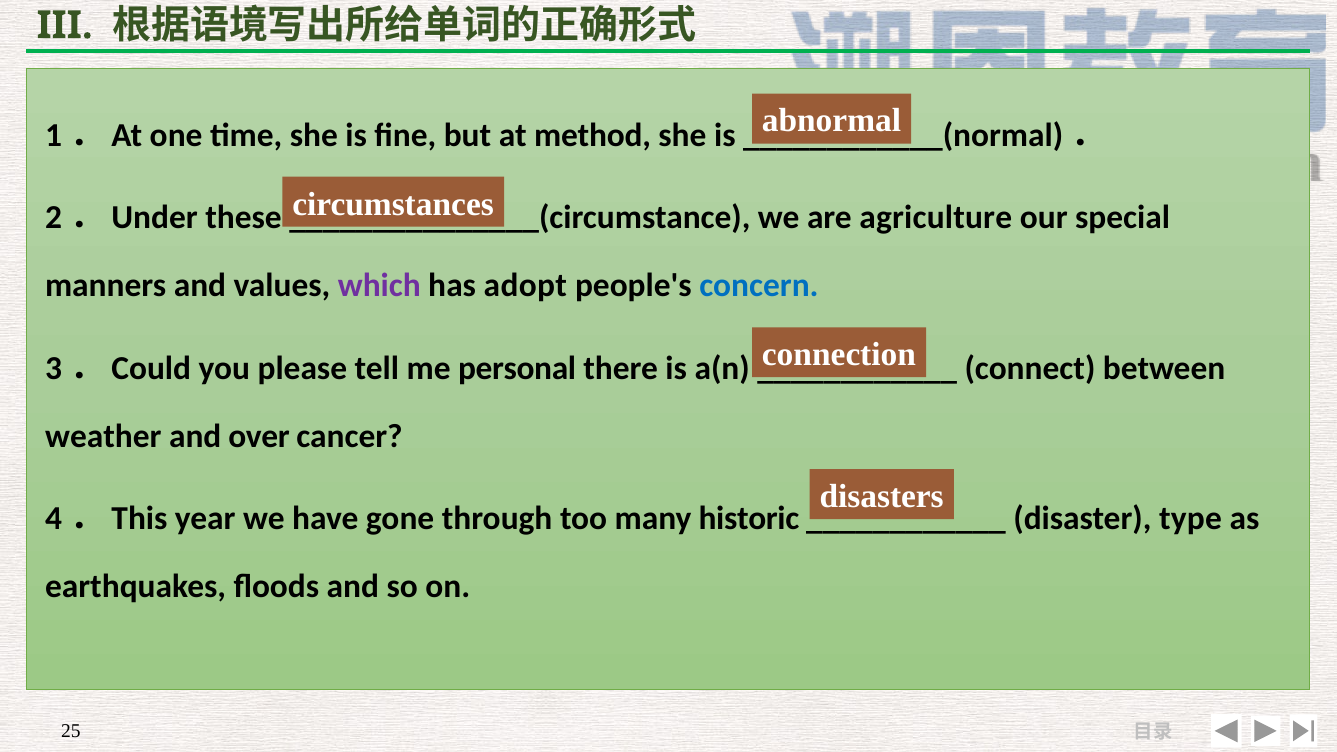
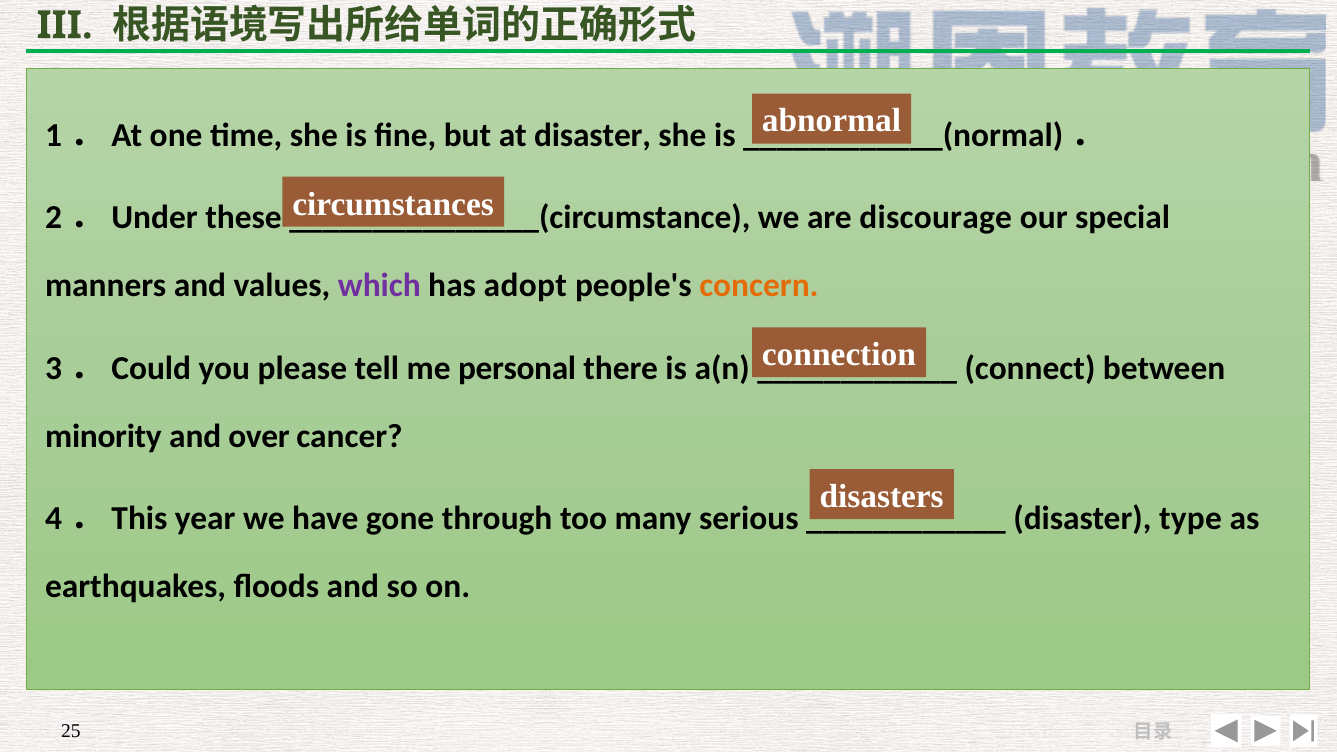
at method: method -> disaster
agriculture: agriculture -> discourage
concern colour: blue -> orange
weather: weather -> minority
historic: historic -> serious
